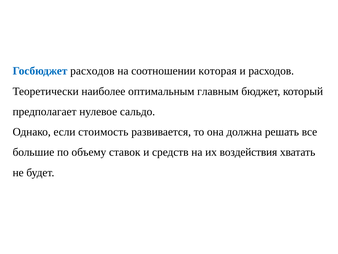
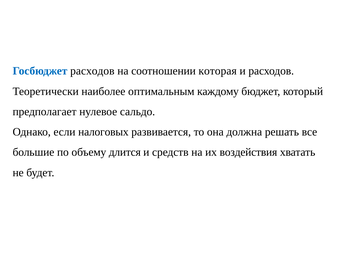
главным: главным -> каждому
стоимость: стоимость -> налоговых
ставок: ставок -> длится
